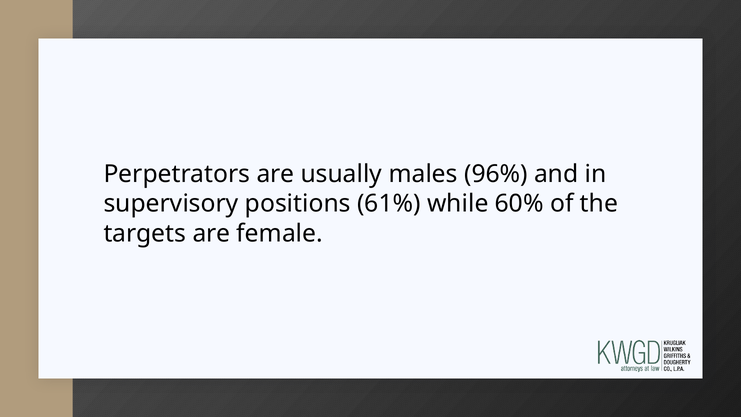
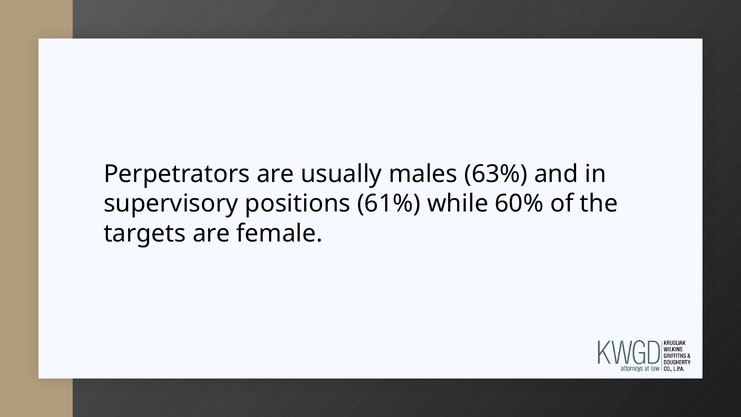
96%: 96% -> 63%
